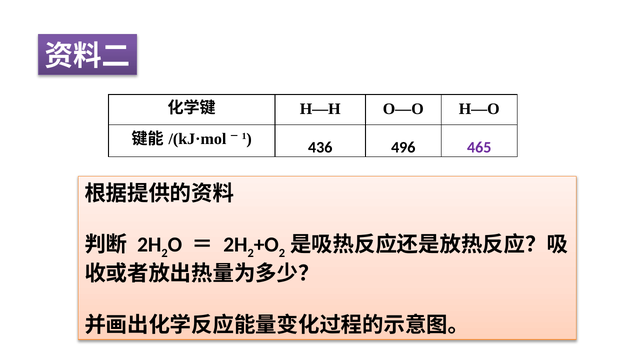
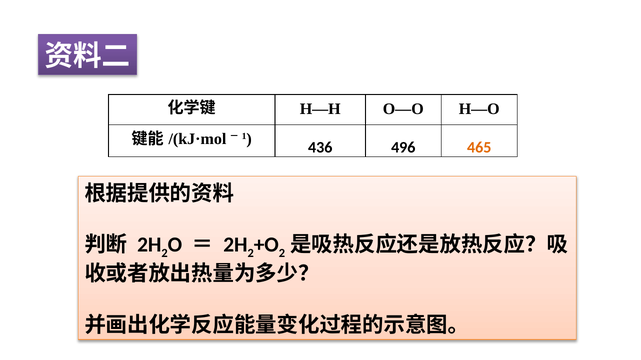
465 colour: purple -> orange
